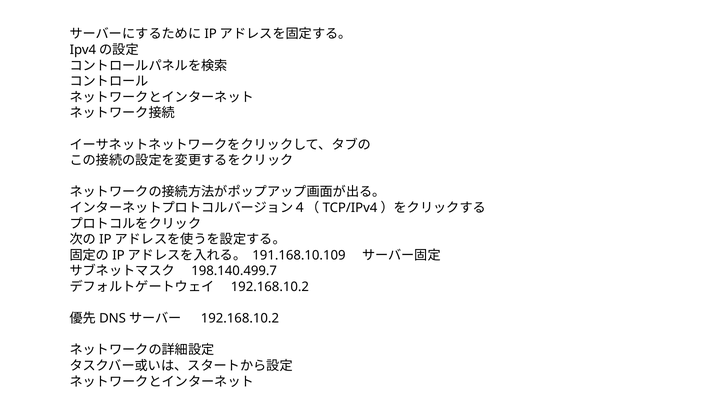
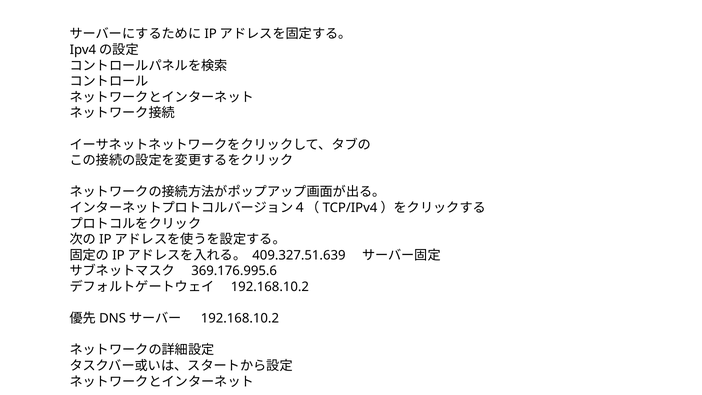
191.168.10.109: 191.168.10.109 -> 409.327.51.639
198.140.499.7: 198.140.499.7 -> 369.176.995.6
